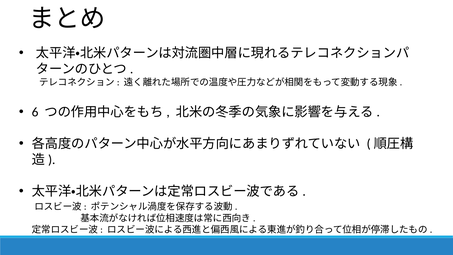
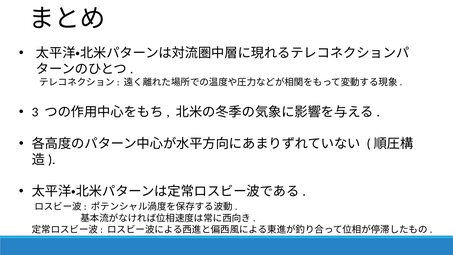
6: 6 -> 3
